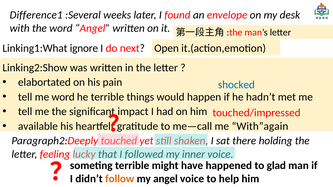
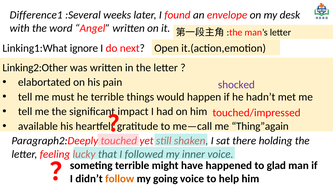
Linking2:Show: Linking2:Show -> Linking2:Other
shocked colour: blue -> purple
me word: word -> must
With”again: With”again -> Thing”again
my angel: angel -> going
